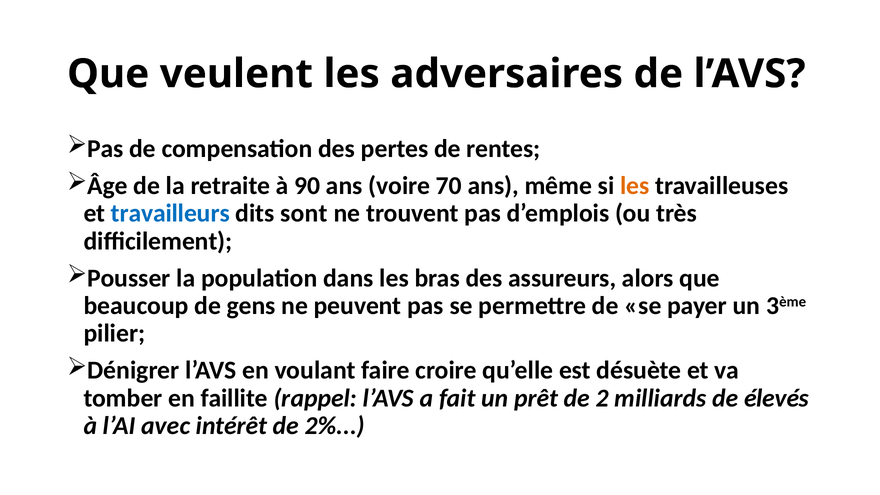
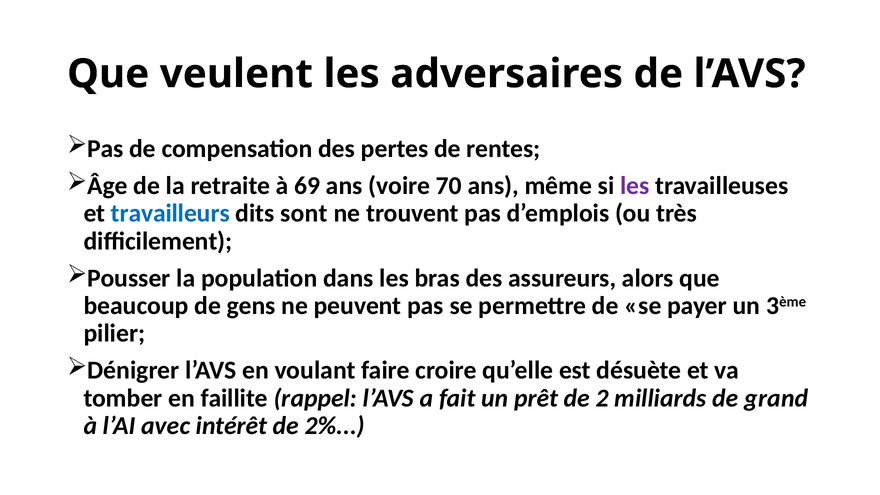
90: 90 -> 69
les at (635, 186) colour: orange -> purple
élevés: élevés -> grand
